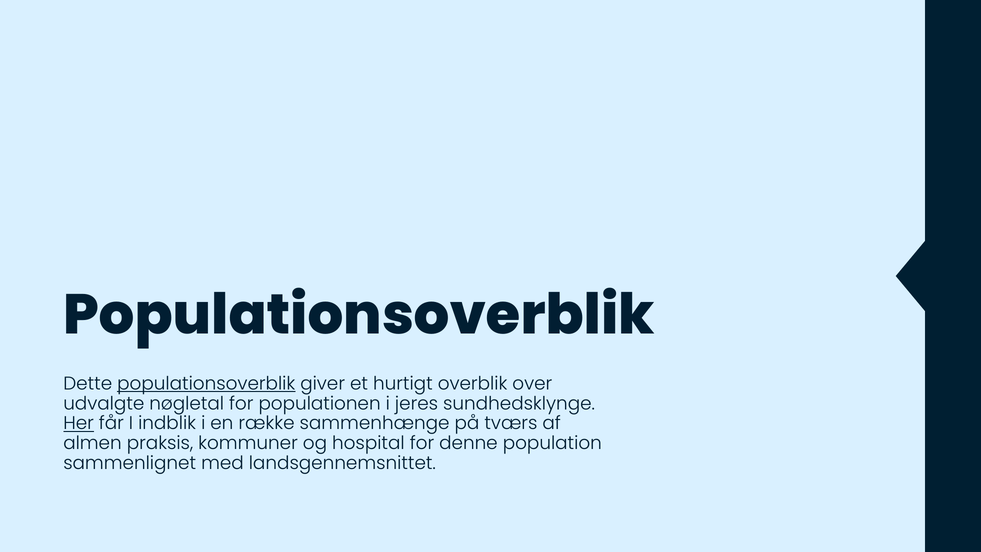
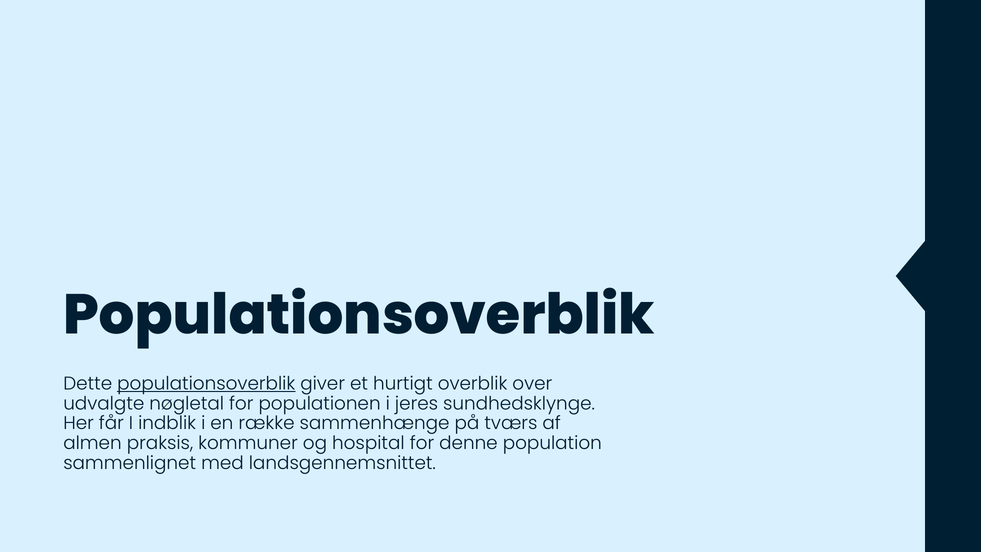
Her underline: present -> none
